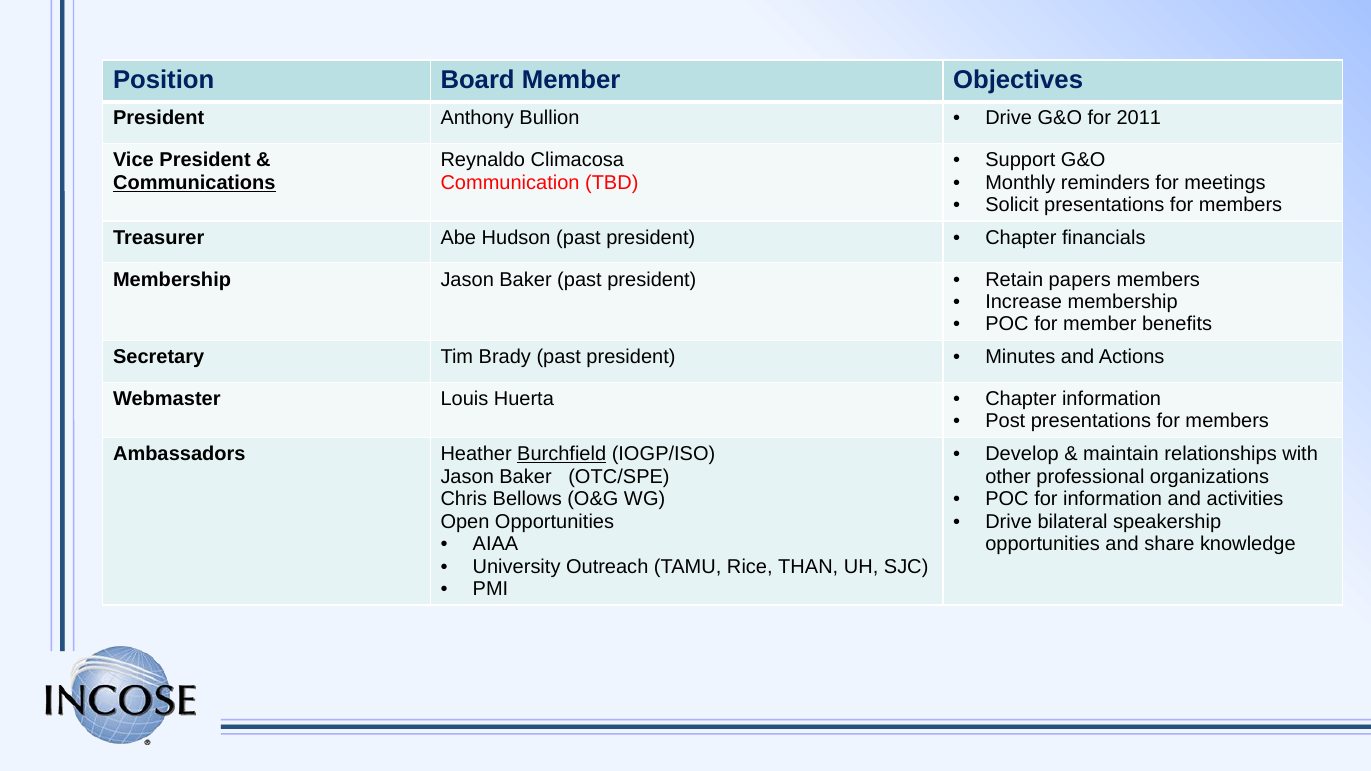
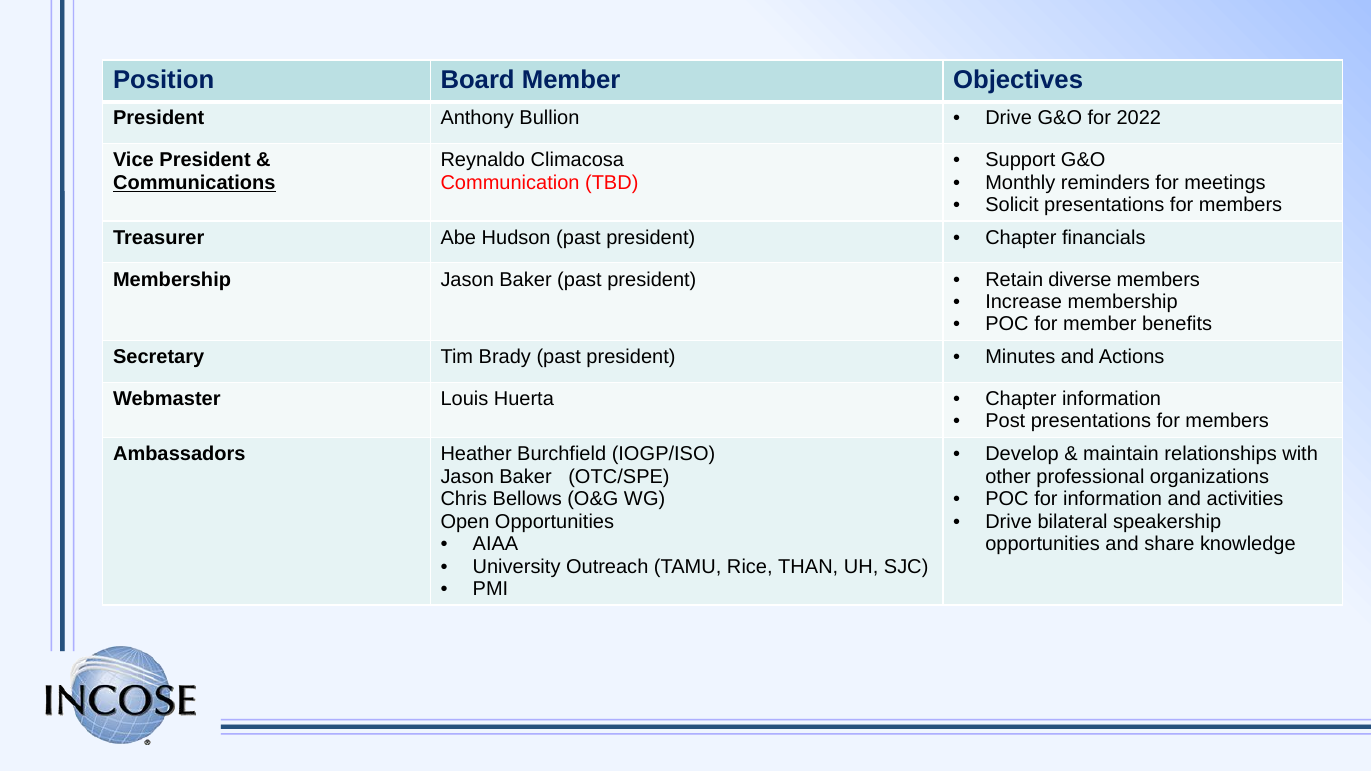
2011: 2011 -> 2022
papers: papers -> diverse
Burchfield underline: present -> none
